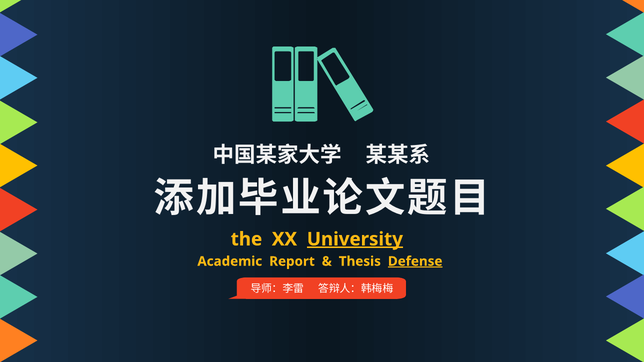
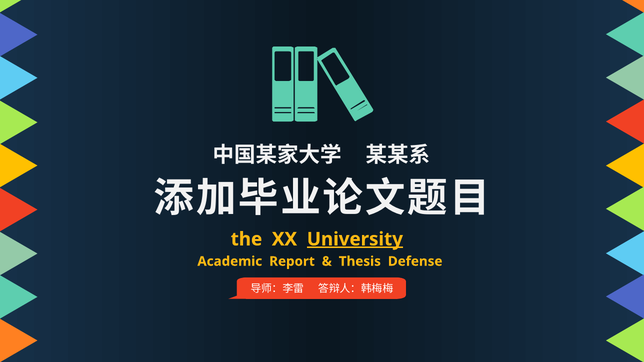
Defense underline: present -> none
